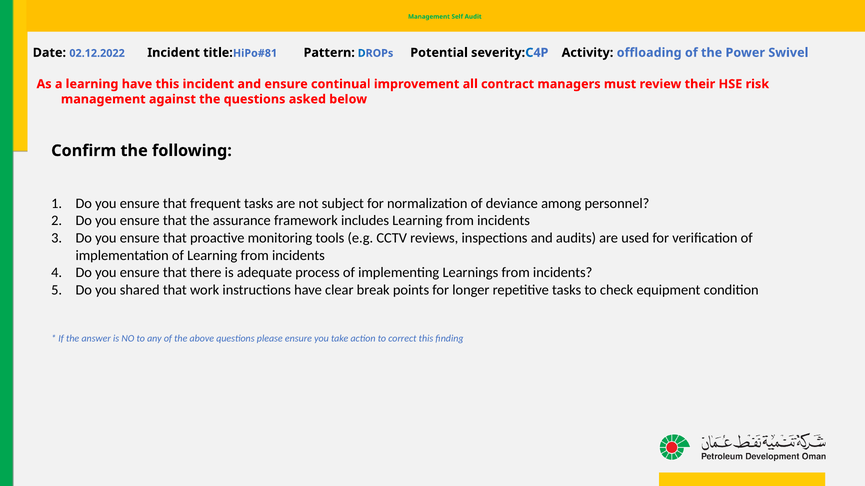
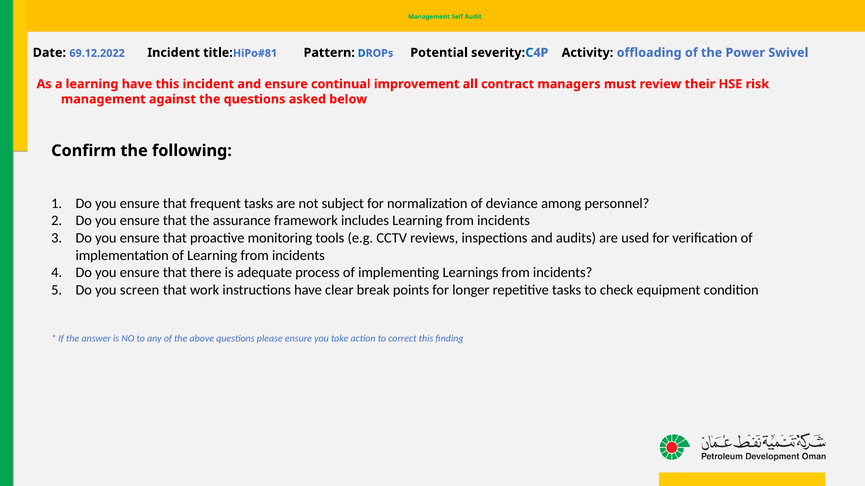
02.12.2022: 02.12.2022 -> 69.12.2022
shared: shared -> screen
